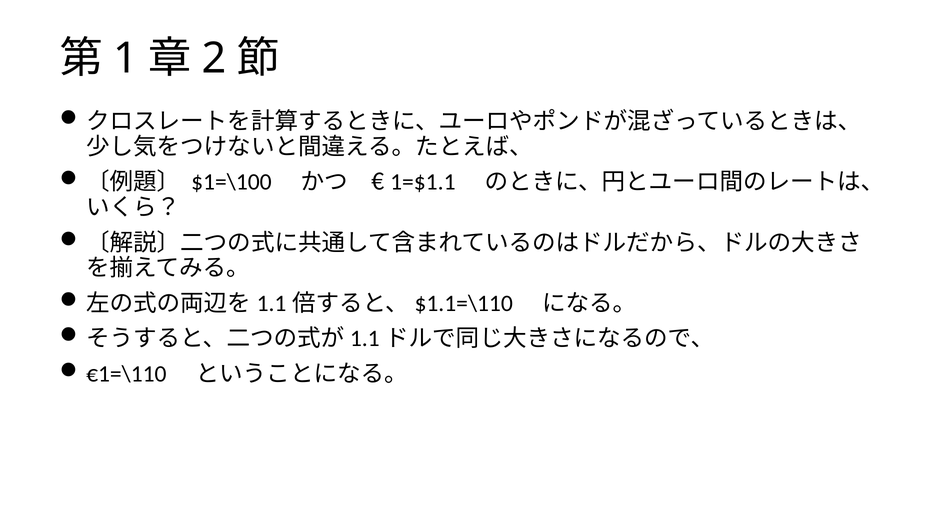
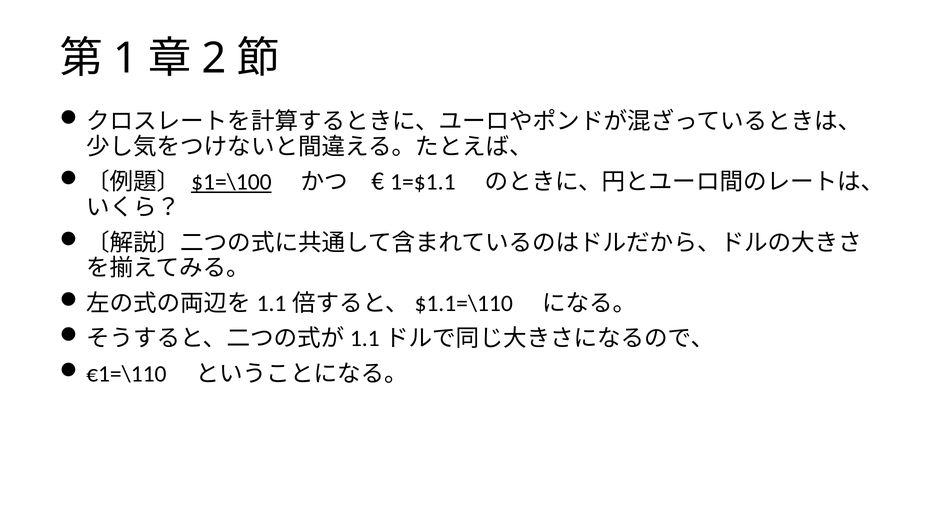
$1=\100 underline: none -> present
